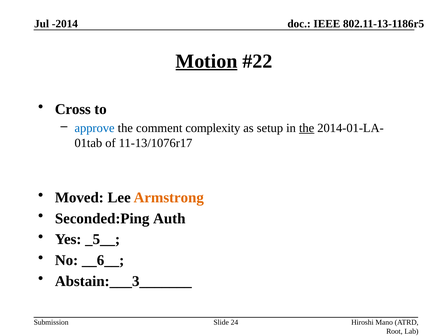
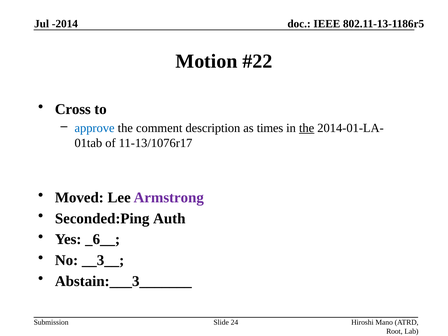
Motion underline: present -> none
complexity: complexity -> description
setup: setup -> times
Armstrong colour: orange -> purple
_5__: _5__ -> _6__
__6__: __6__ -> __3__
